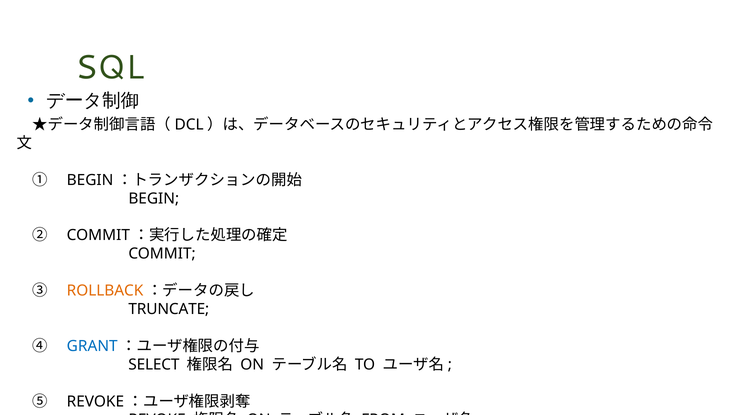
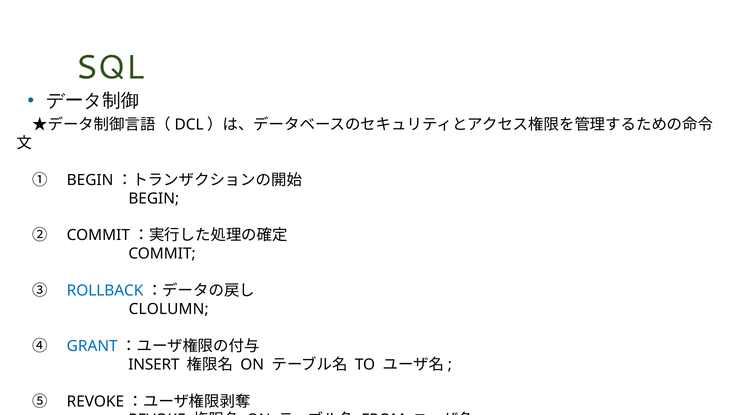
ROLLBACK colour: orange -> blue
TRUNCATE: TRUNCATE -> CLOLUMN
SELECT: SELECT -> INSERT
